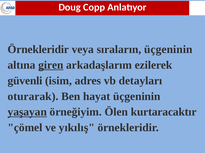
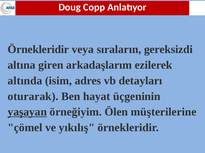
sıraların üçgeninin: üçgeninin -> gereksizdi
giren underline: present -> none
güvenli: güvenli -> altında
kurtaracaktır: kurtaracaktır -> müşterilerine
